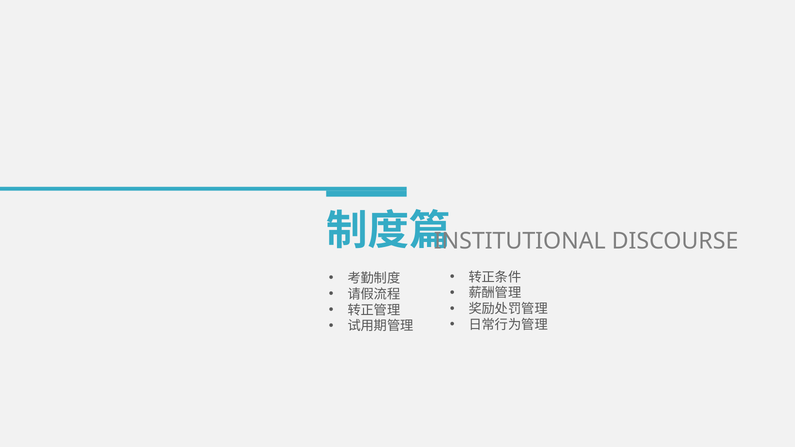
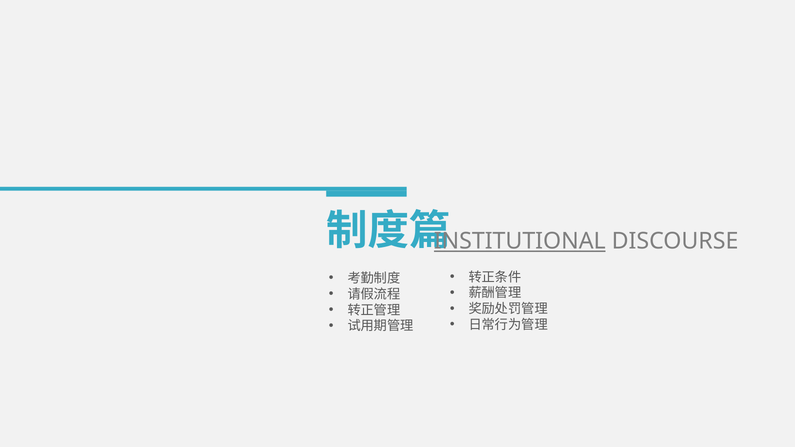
INSTITUTIONAL underline: none -> present
